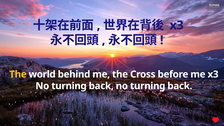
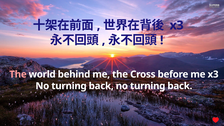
The at (18, 74) colour: yellow -> pink
